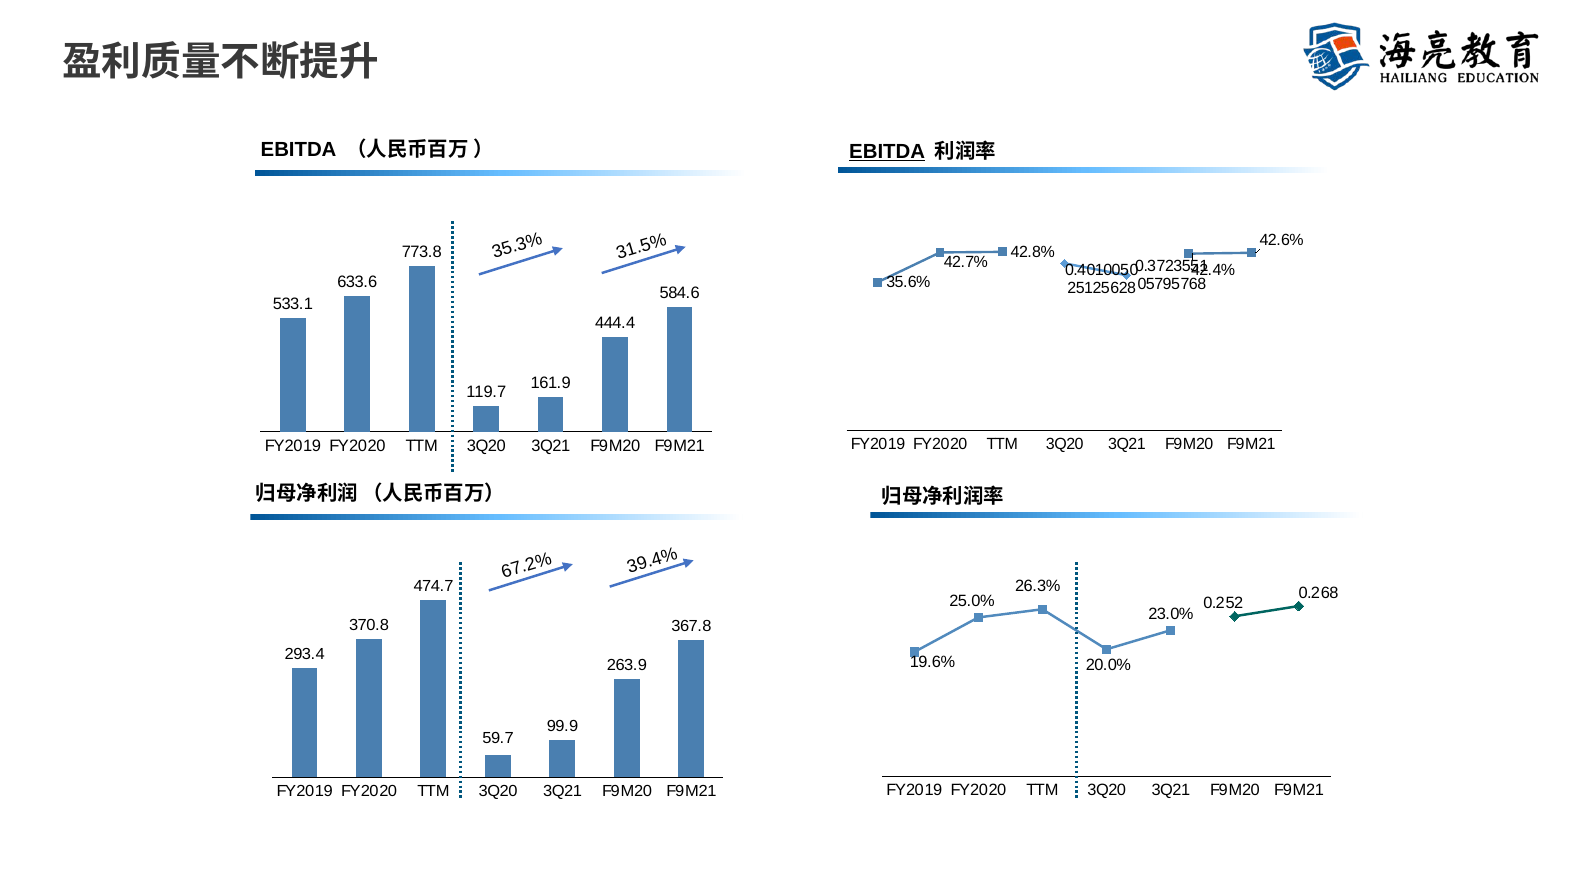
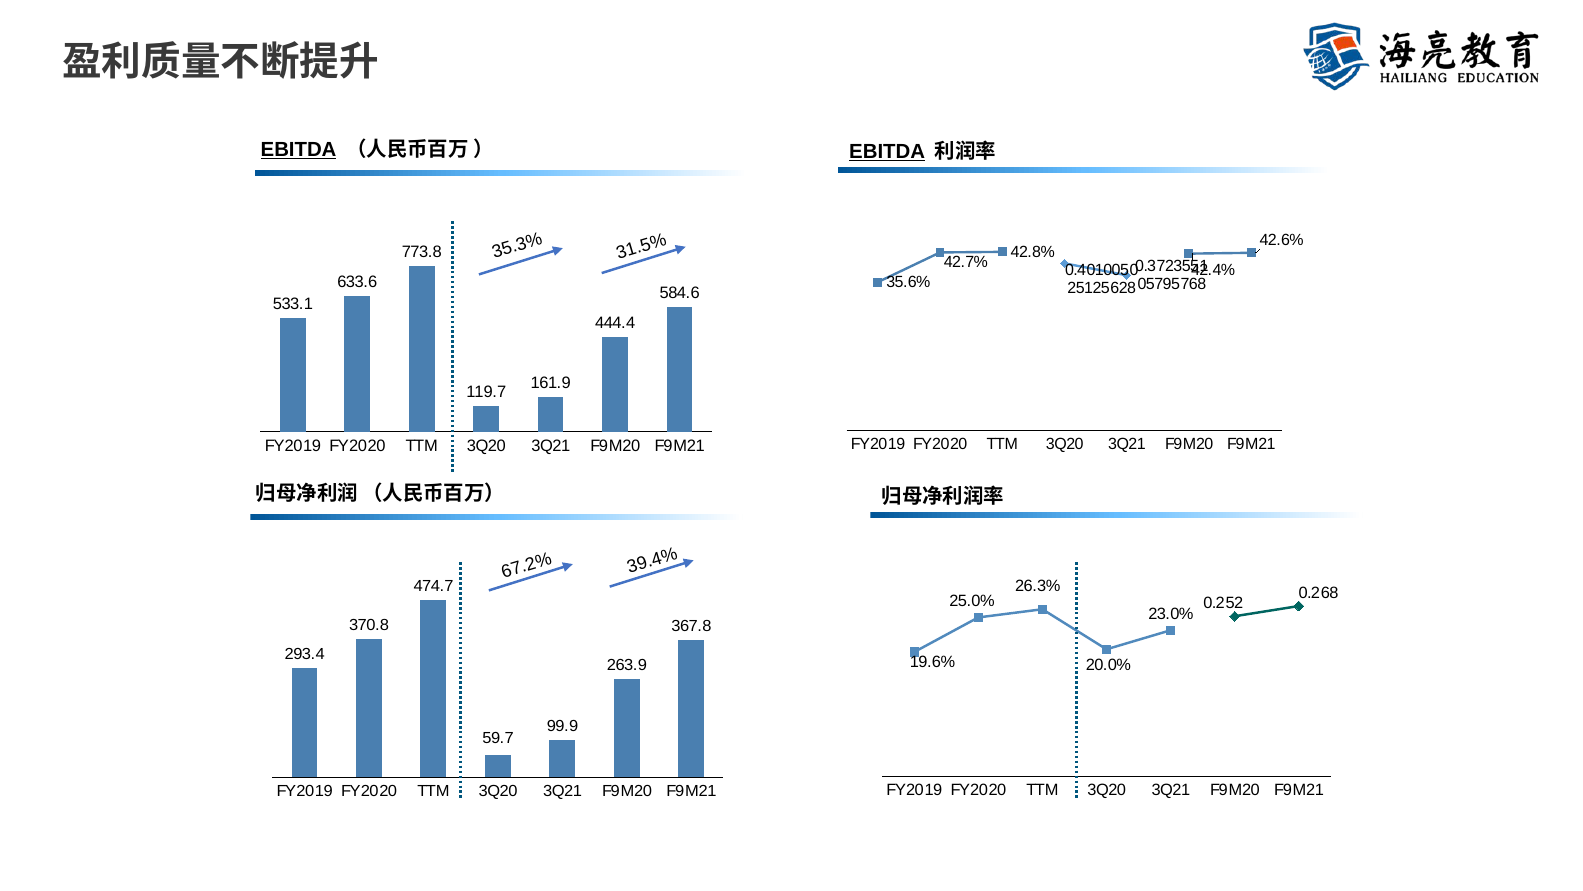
EBITDA at (299, 149) underline: none -> present
